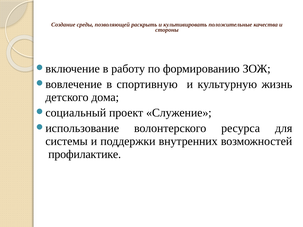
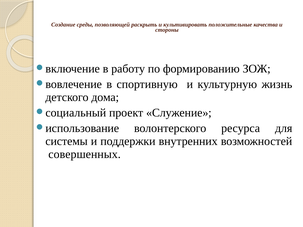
профилактике: профилактике -> совершенных
